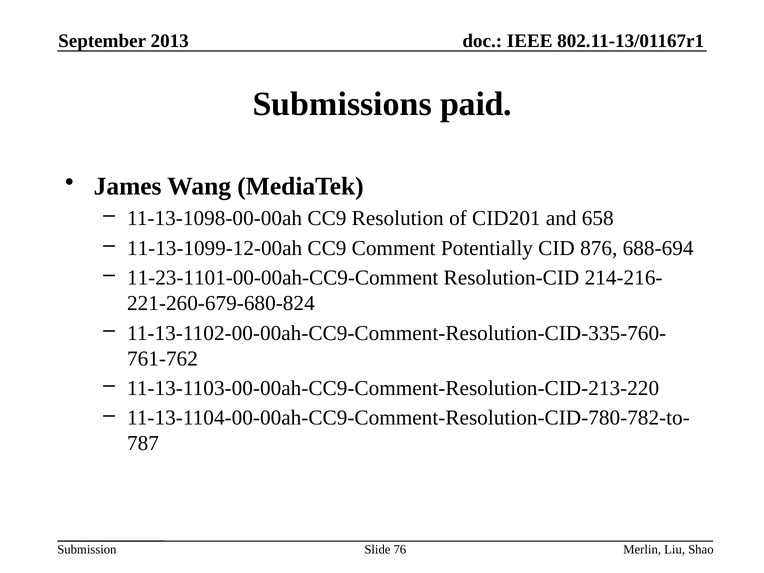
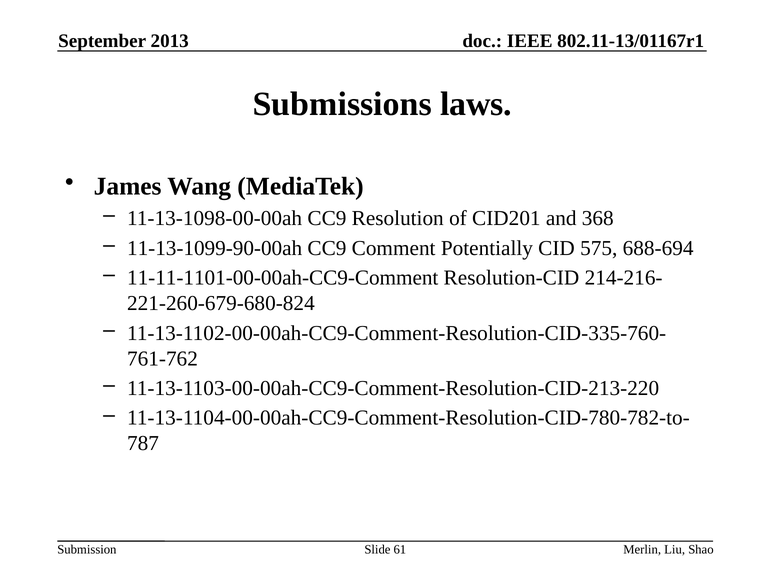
paid: paid -> laws
658: 658 -> 368
11-13-1099-12-00ah: 11-13-1099-12-00ah -> 11-13-1099-90-00ah
876: 876 -> 575
11-23-1101-00-00ah-CC9-Comment: 11-23-1101-00-00ah-CC9-Comment -> 11-11-1101-00-00ah-CC9-Comment
76: 76 -> 61
